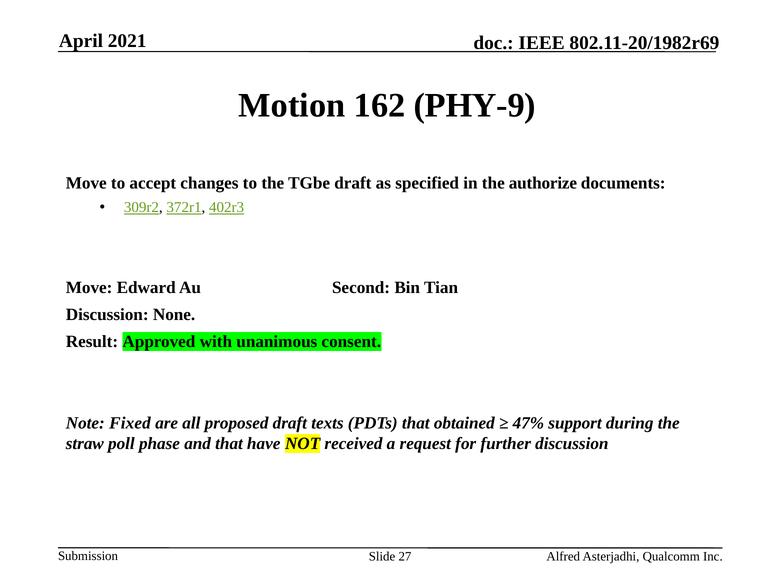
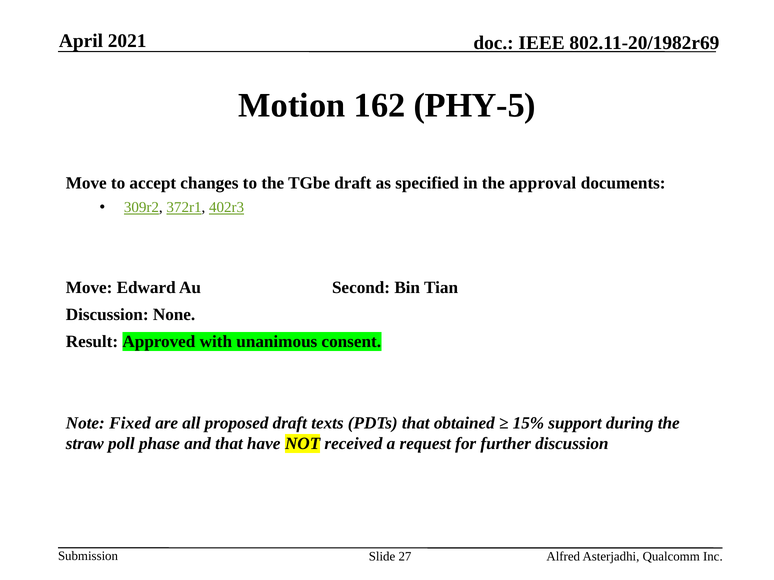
PHY-9: PHY-9 -> PHY-5
authorize: authorize -> approval
47%: 47% -> 15%
